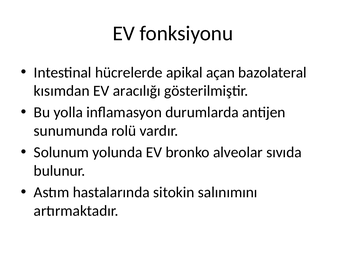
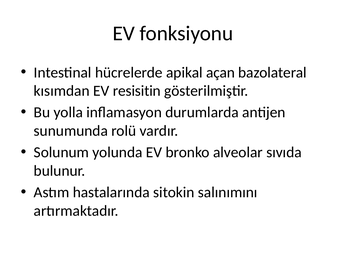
aracılığı: aracılığı -> resisitin
